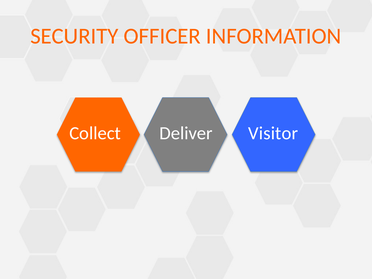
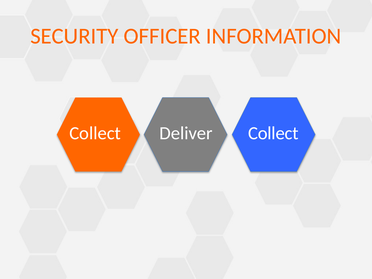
Deliver Visitor: Visitor -> Collect
